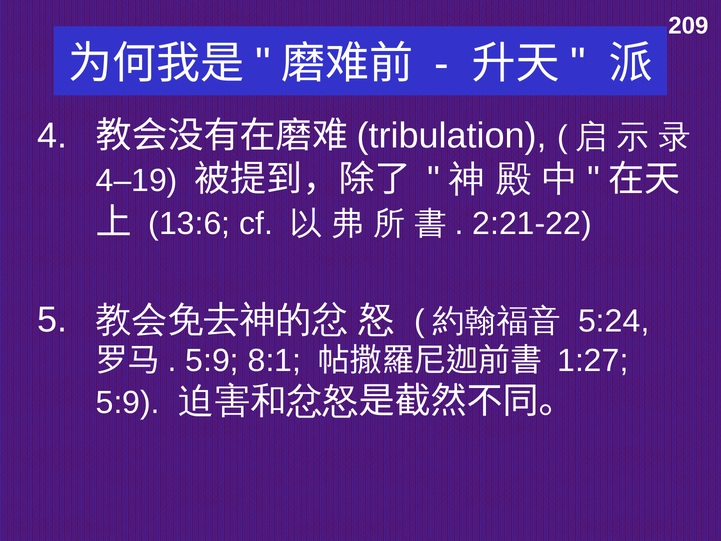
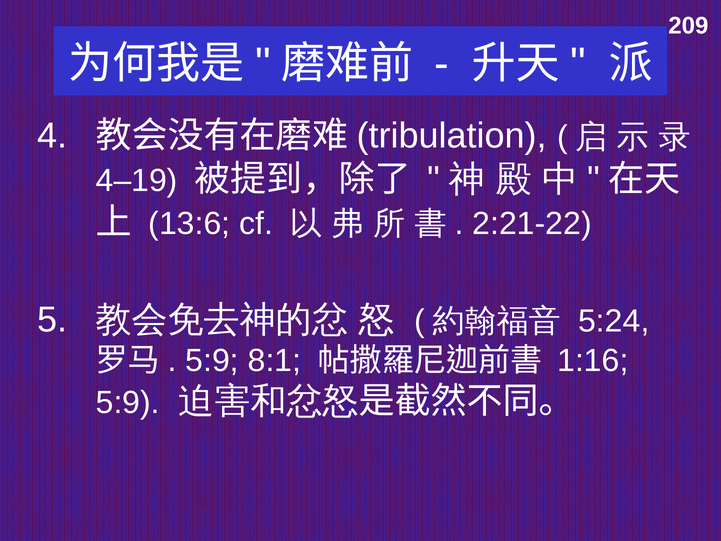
1:27: 1:27 -> 1:16
